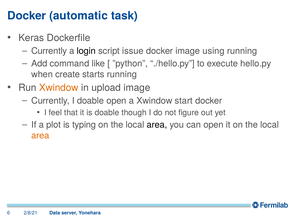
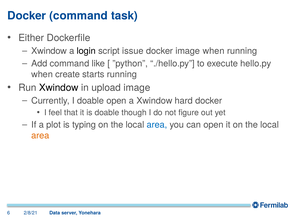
Docker automatic: automatic -> command
Keras: Keras -> Either
Currently at (49, 51): Currently -> Xwindow
image using: using -> when
Xwindow at (59, 88) colour: orange -> black
start: start -> hard
area at (157, 125) colour: black -> blue
